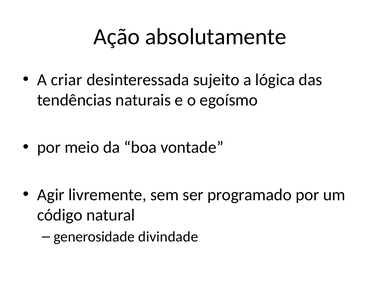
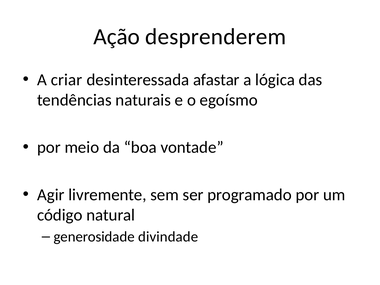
absolutamente: absolutamente -> desprenderem
sujeito: sujeito -> afastar
